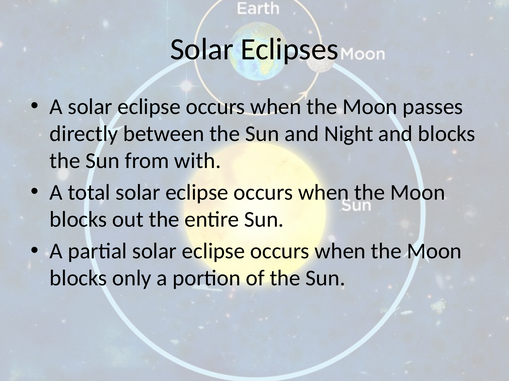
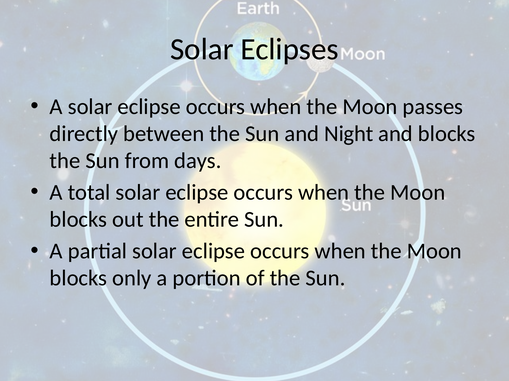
with: with -> days
